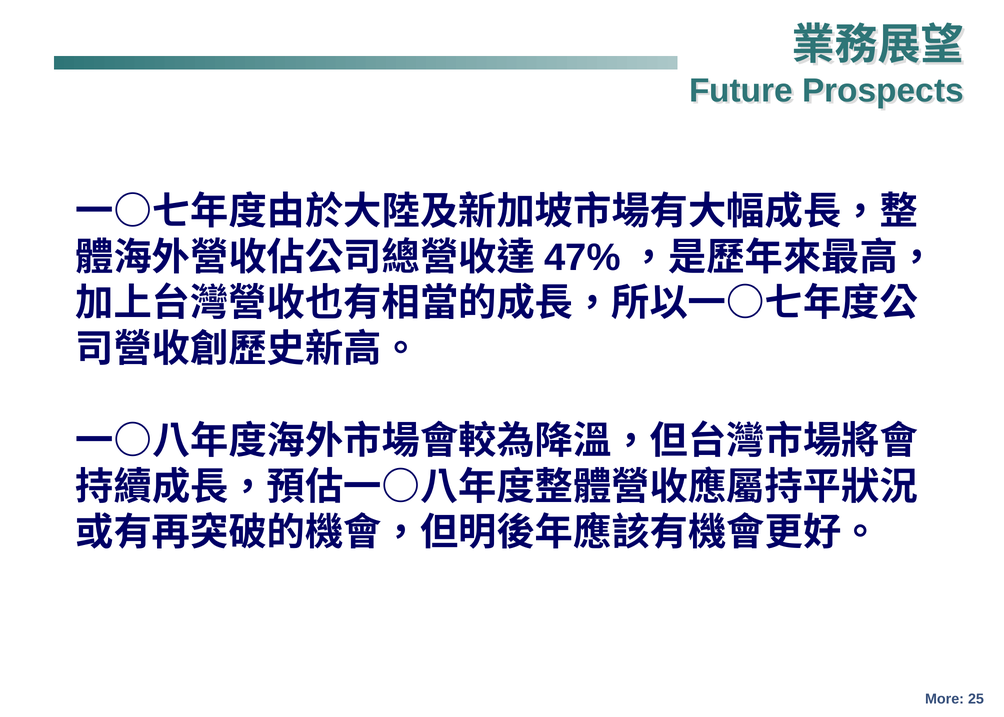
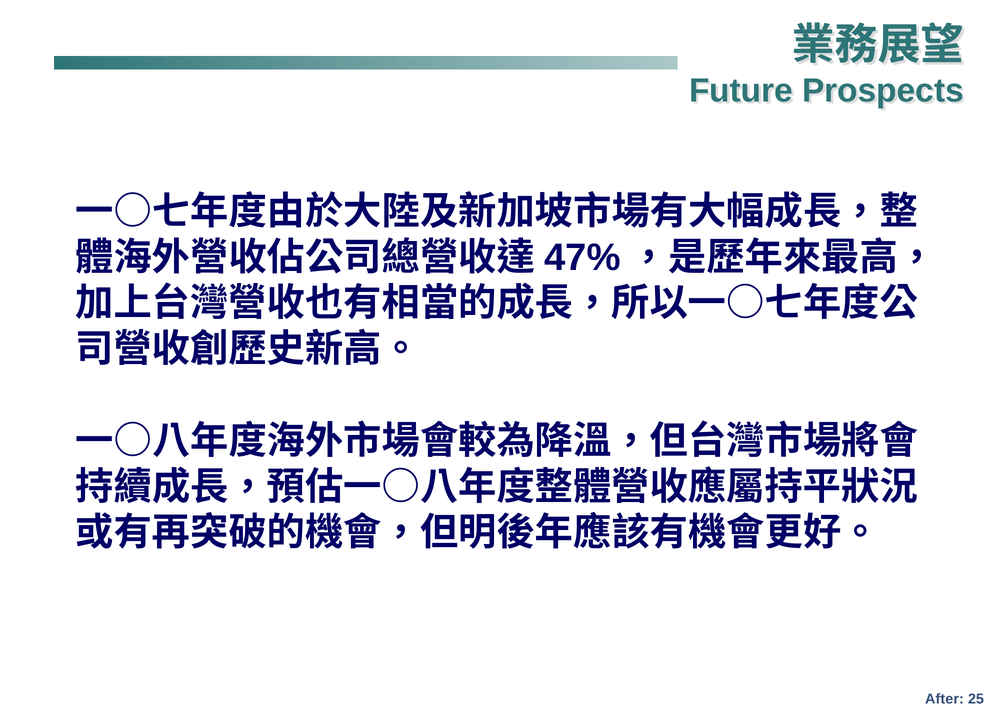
More: More -> After
